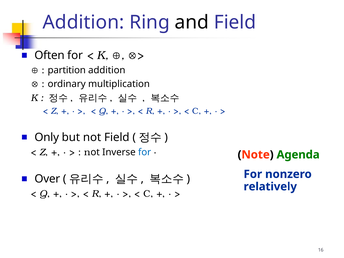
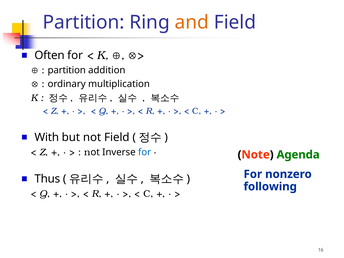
Addition at (84, 22): Addition -> Partition
and colour: black -> orange
Only: Only -> With
Over: Over -> Thus
relatively: relatively -> following
